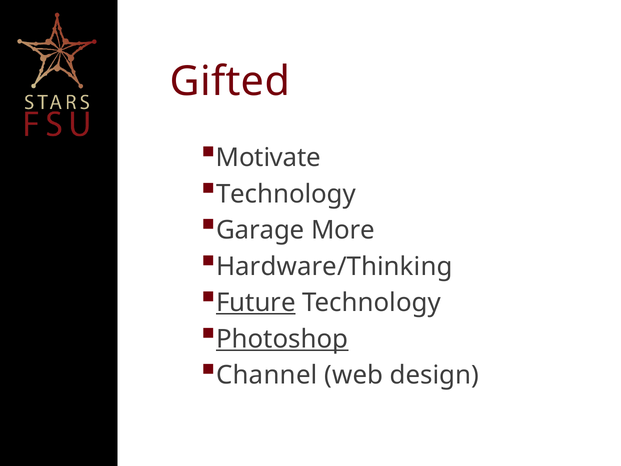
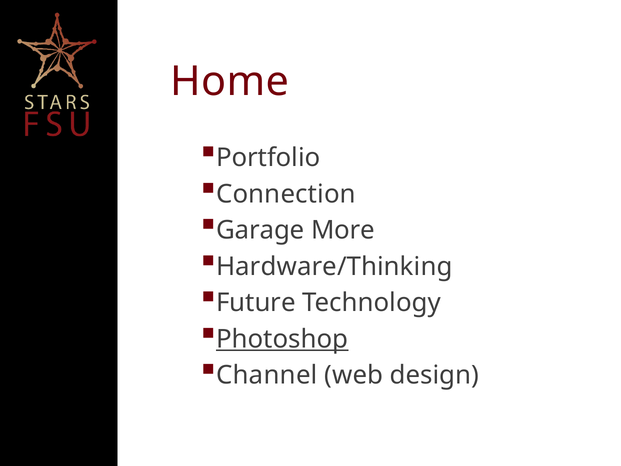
Gifted: Gifted -> Home
Motivate: Motivate -> Portfolio
Technology at (286, 194): Technology -> Connection
Future underline: present -> none
